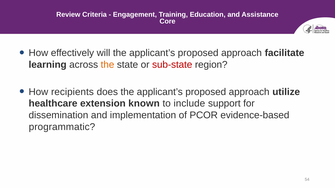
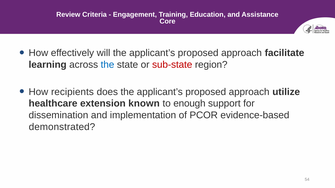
the at (107, 65) colour: orange -> blue
include: include -> enough
programmatic: programmatic -> demonstrated
